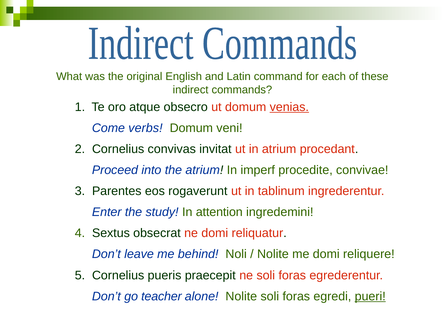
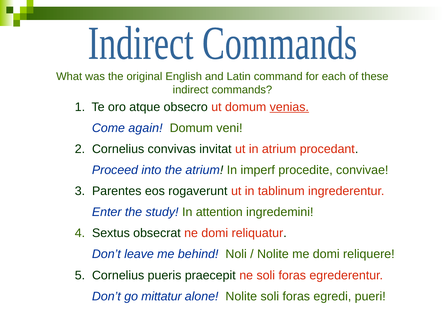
verbs: verbs -> again
teacher: teacher -> mittatur
pueri underline: present -> none
